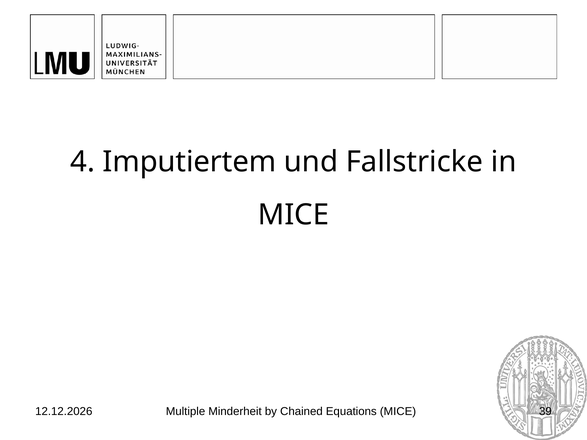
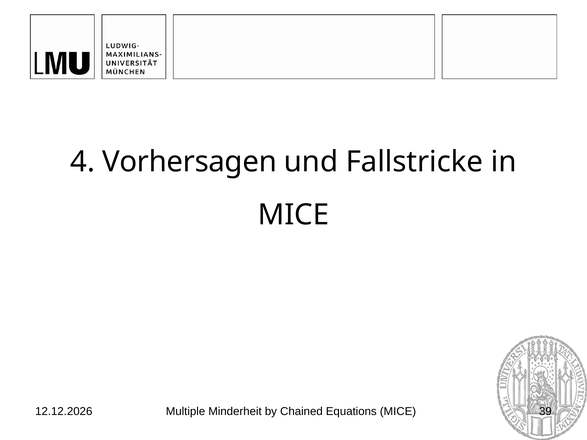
Imputiertem: Imputiertem -> Vorhersagen
